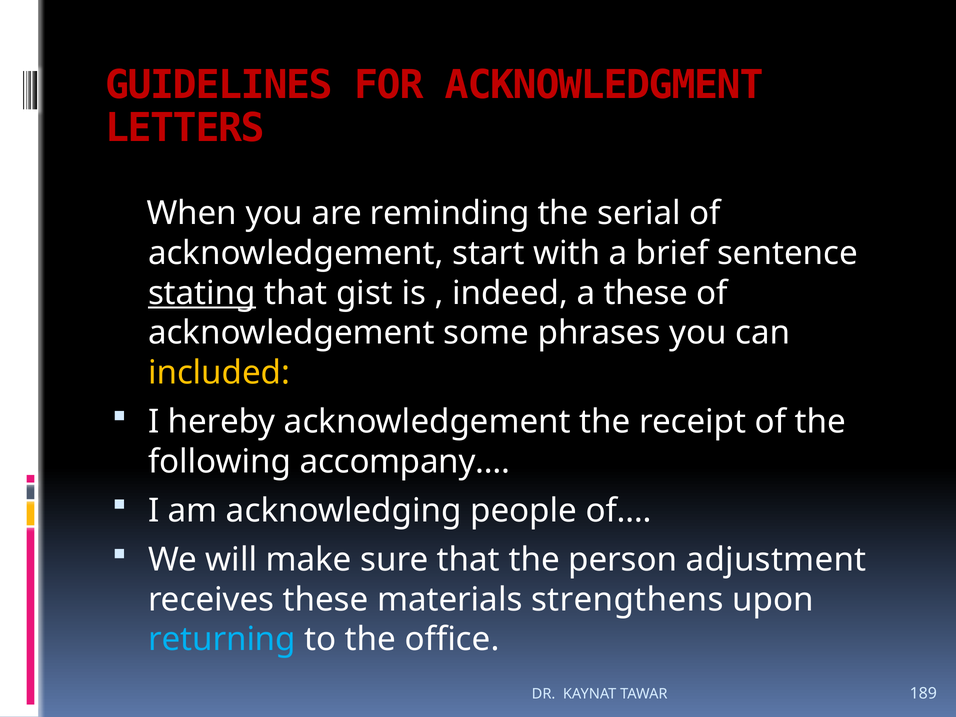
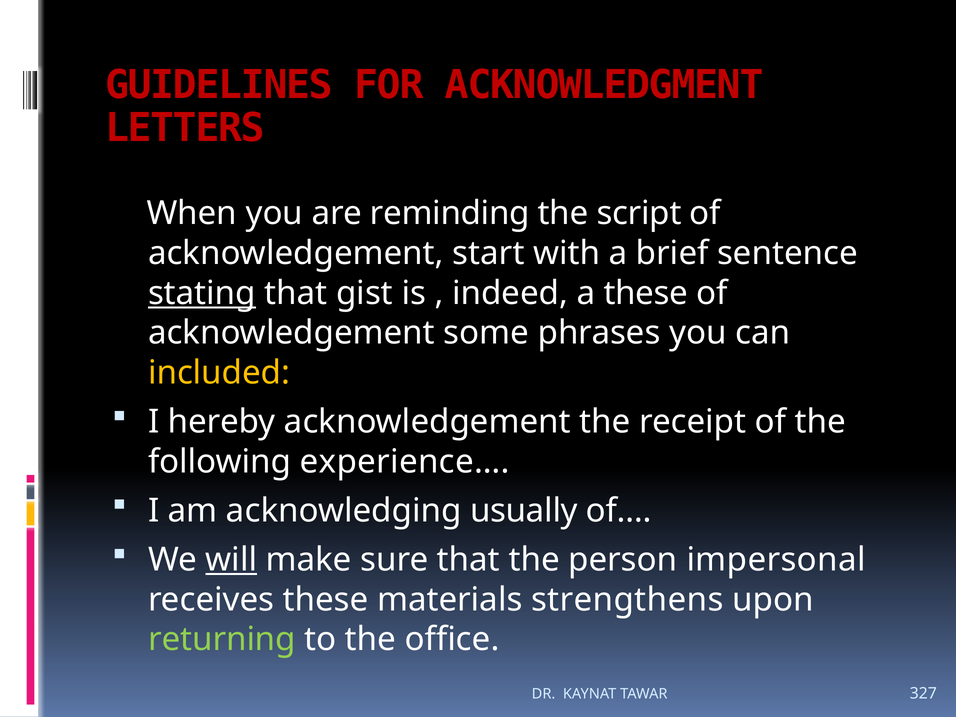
serial: serial -> script
accompany…: accompany… -> experience…
people: people -> usually
will underline: none -> present
adjustment: adjustment -> impersonal
returning colour: light blue -> light green
189: 189 -> 327
